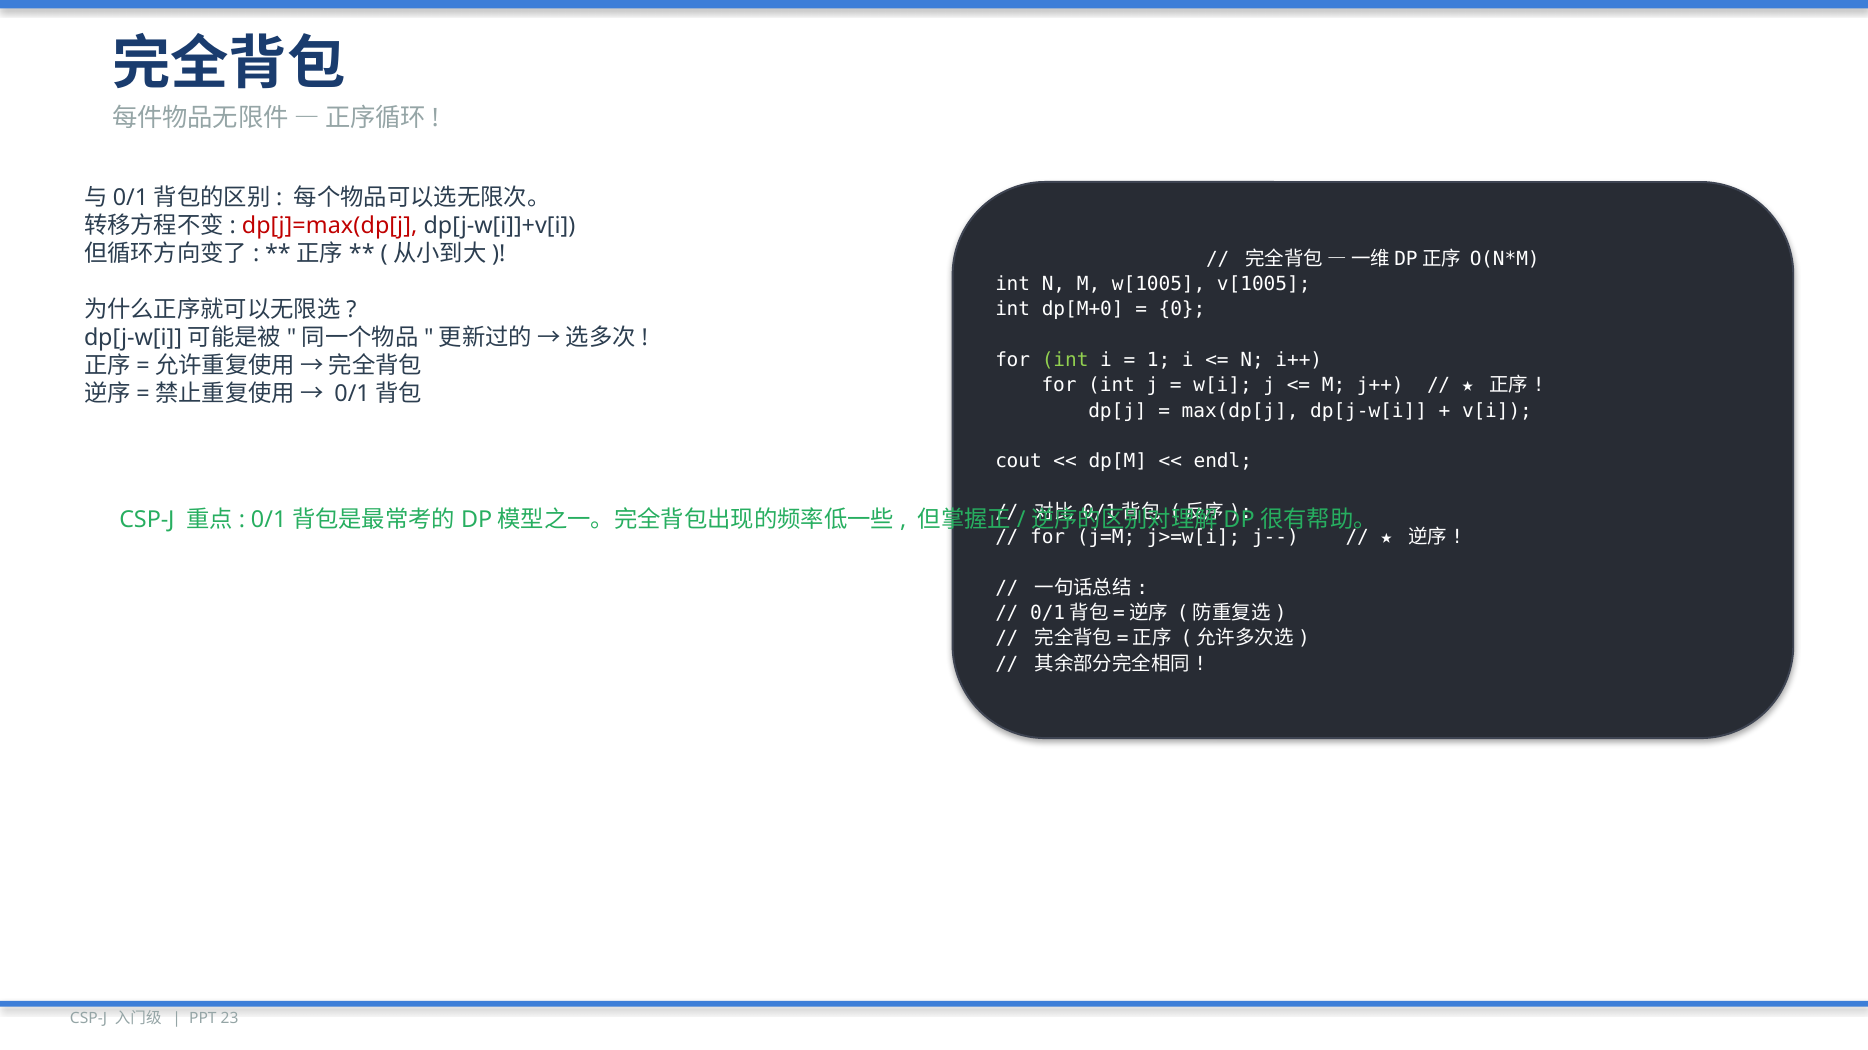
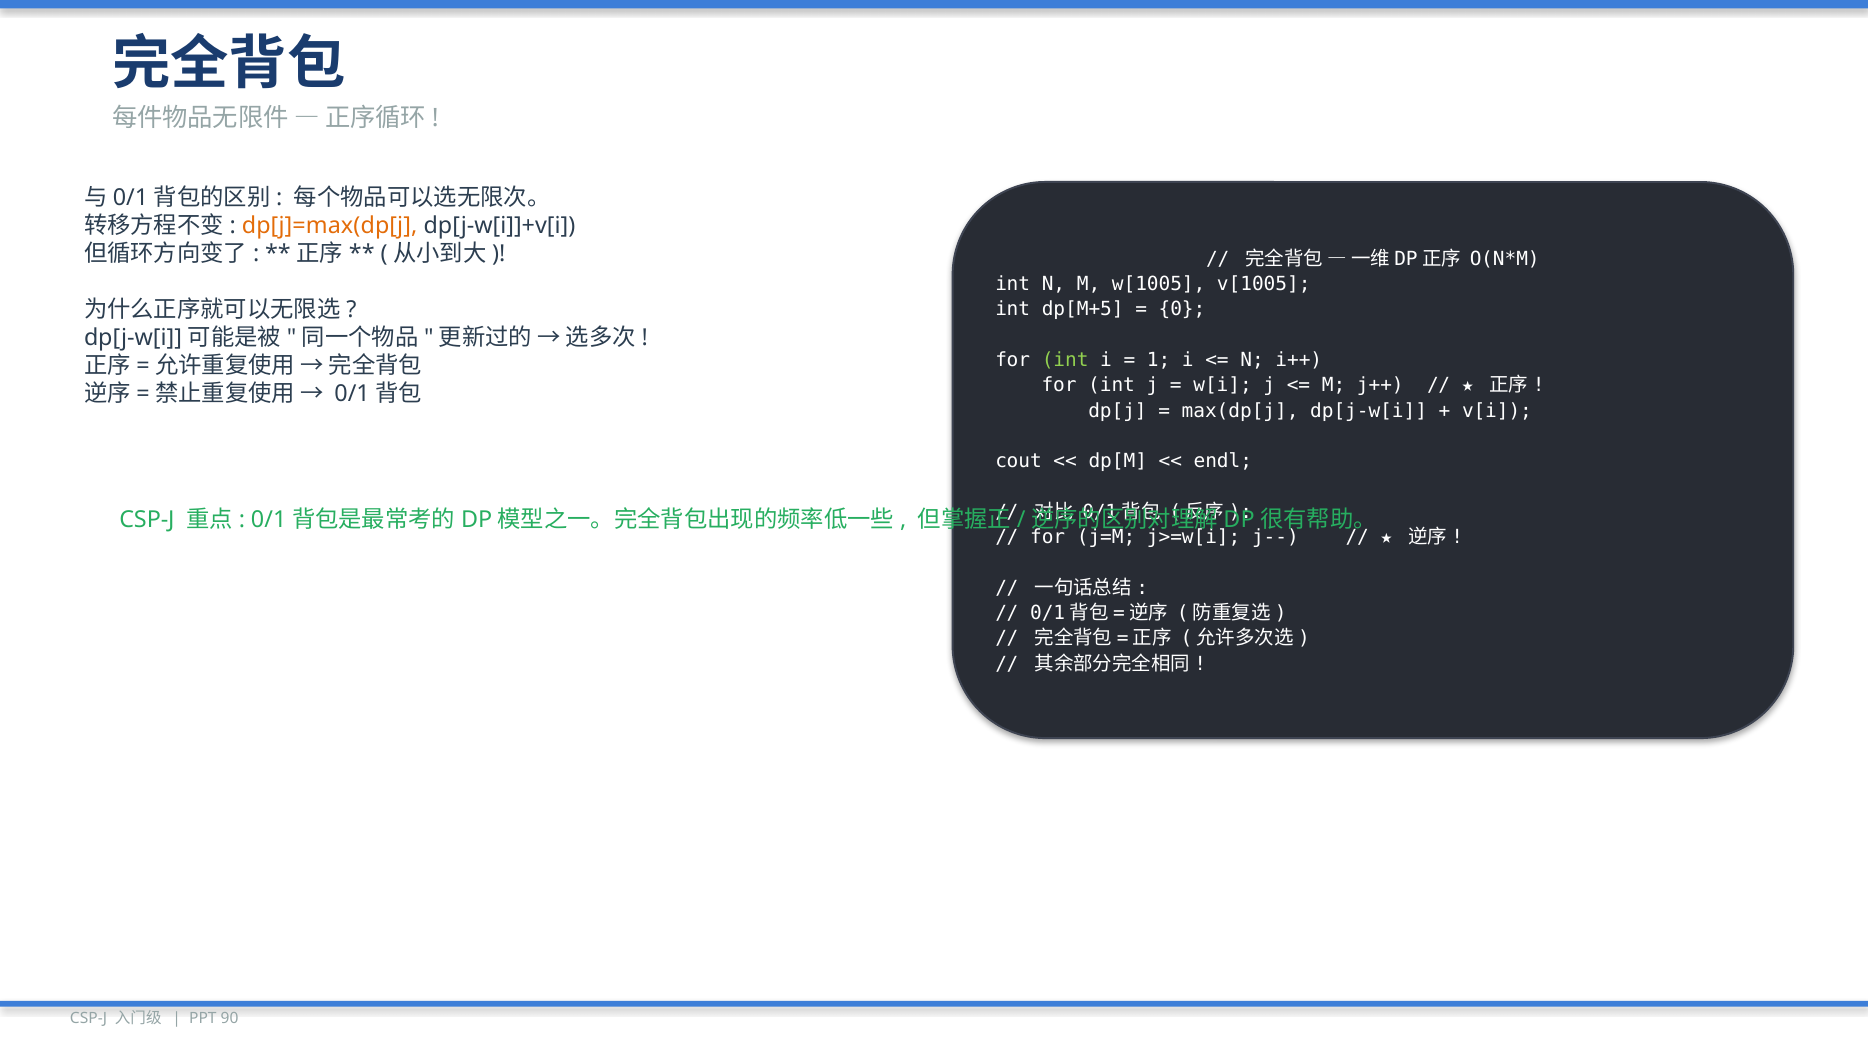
dp[j]=max(dp[j colour: red -> orange
dp[M+0: dp[M+0 -> dp[M+5
23: 23 -> 90
